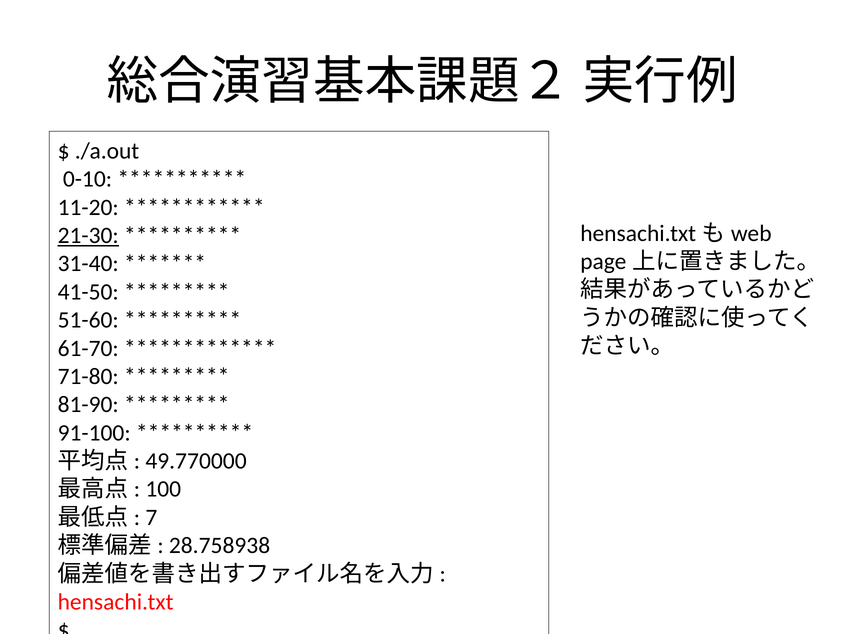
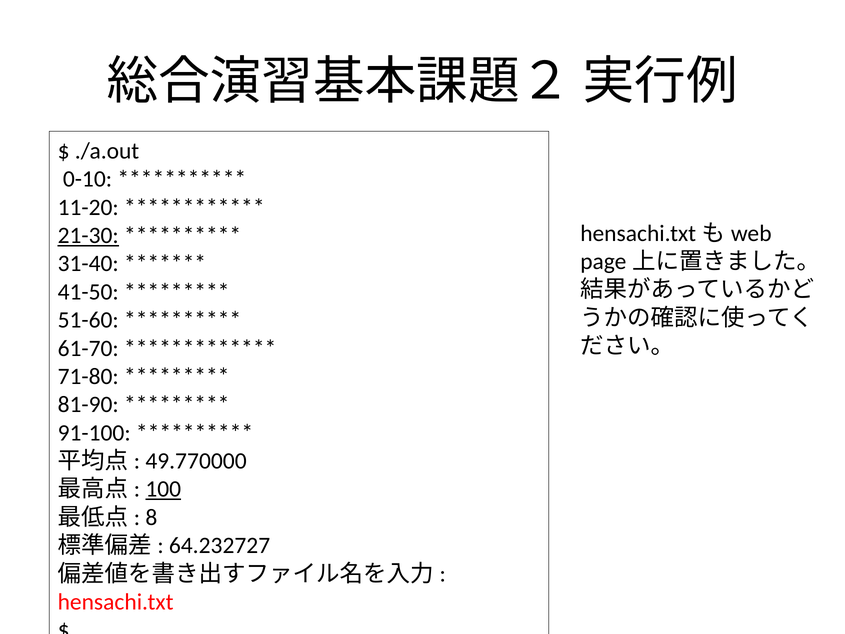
100 underline: none -> present
7: 7 -> 8
28.758938: 28.758938 -> 64.232727
